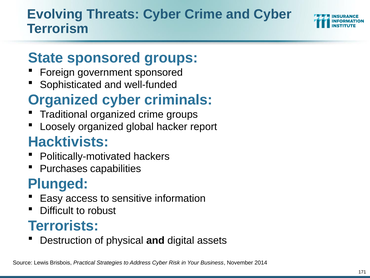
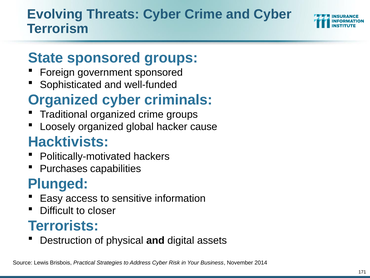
report: report -> cause
robust: robust -> closer
